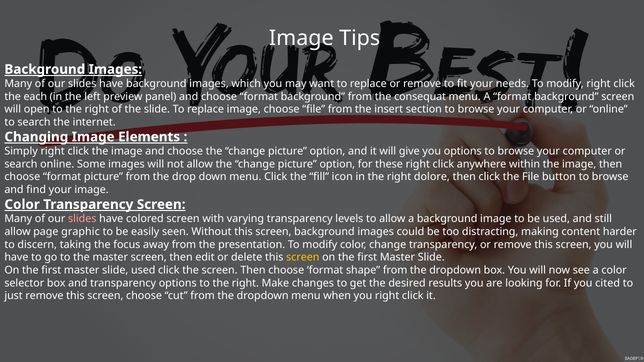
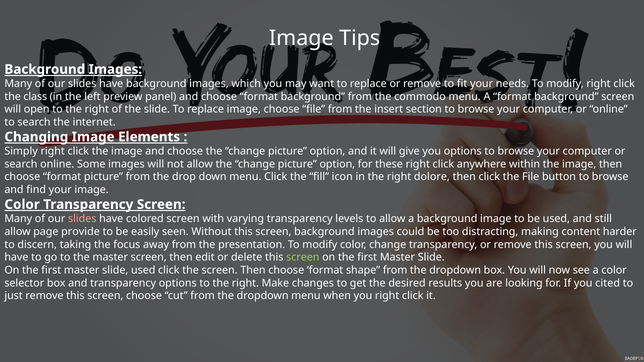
each: each -> class
consequat: consequat -> commodo
graphic: graphic -> provide
screen at (303, 258) colour: yellow -> light green
